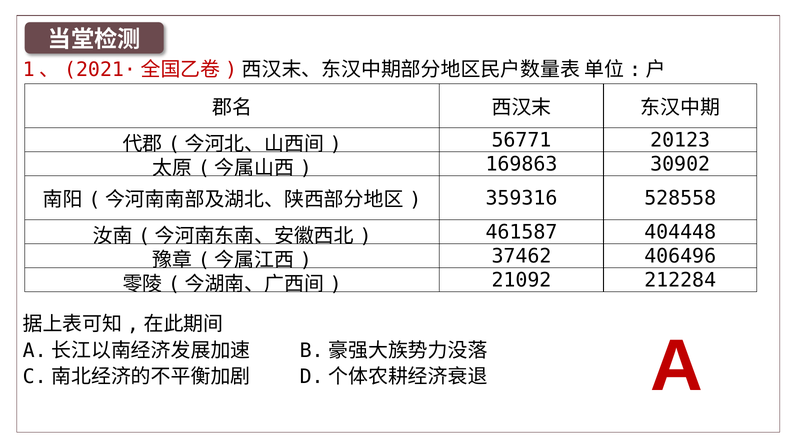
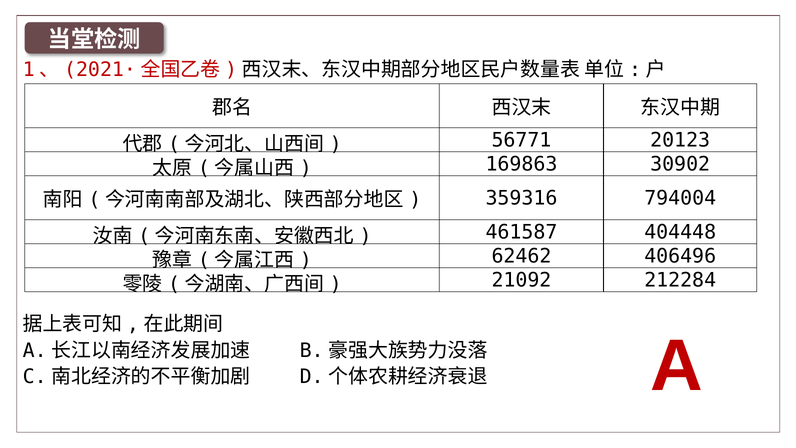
528558: 528558 -> 794004
37462: 37462 -> 62462
